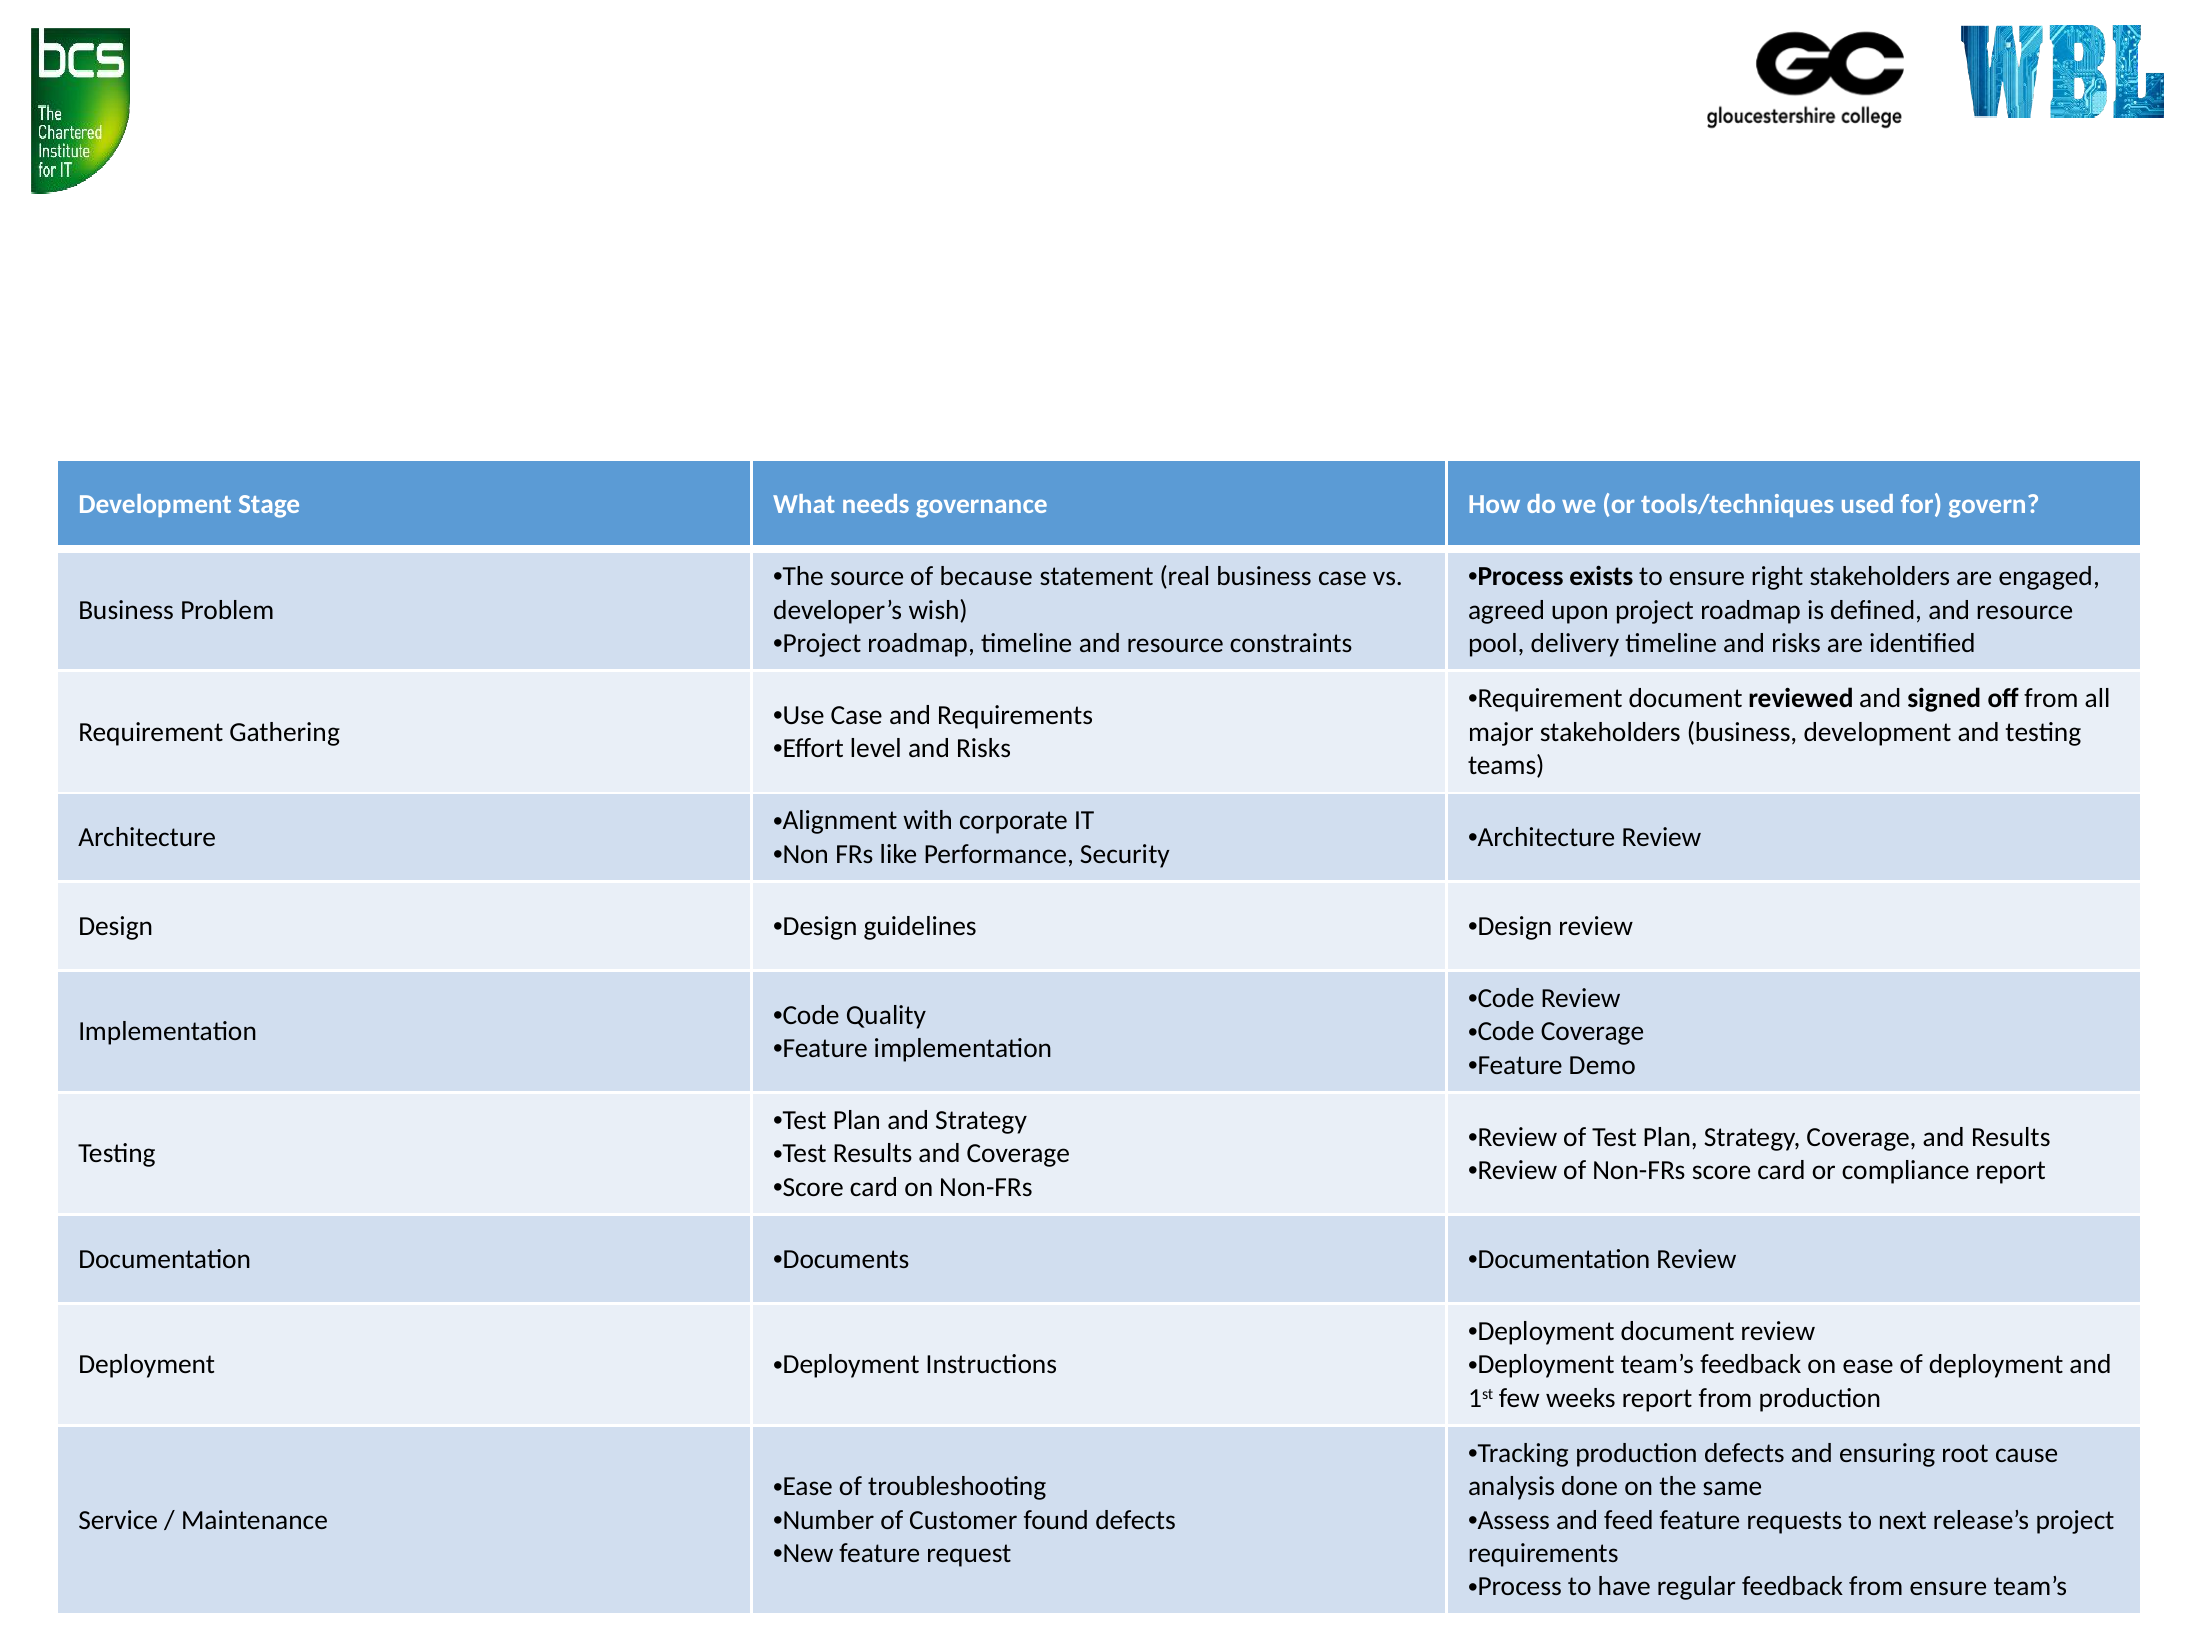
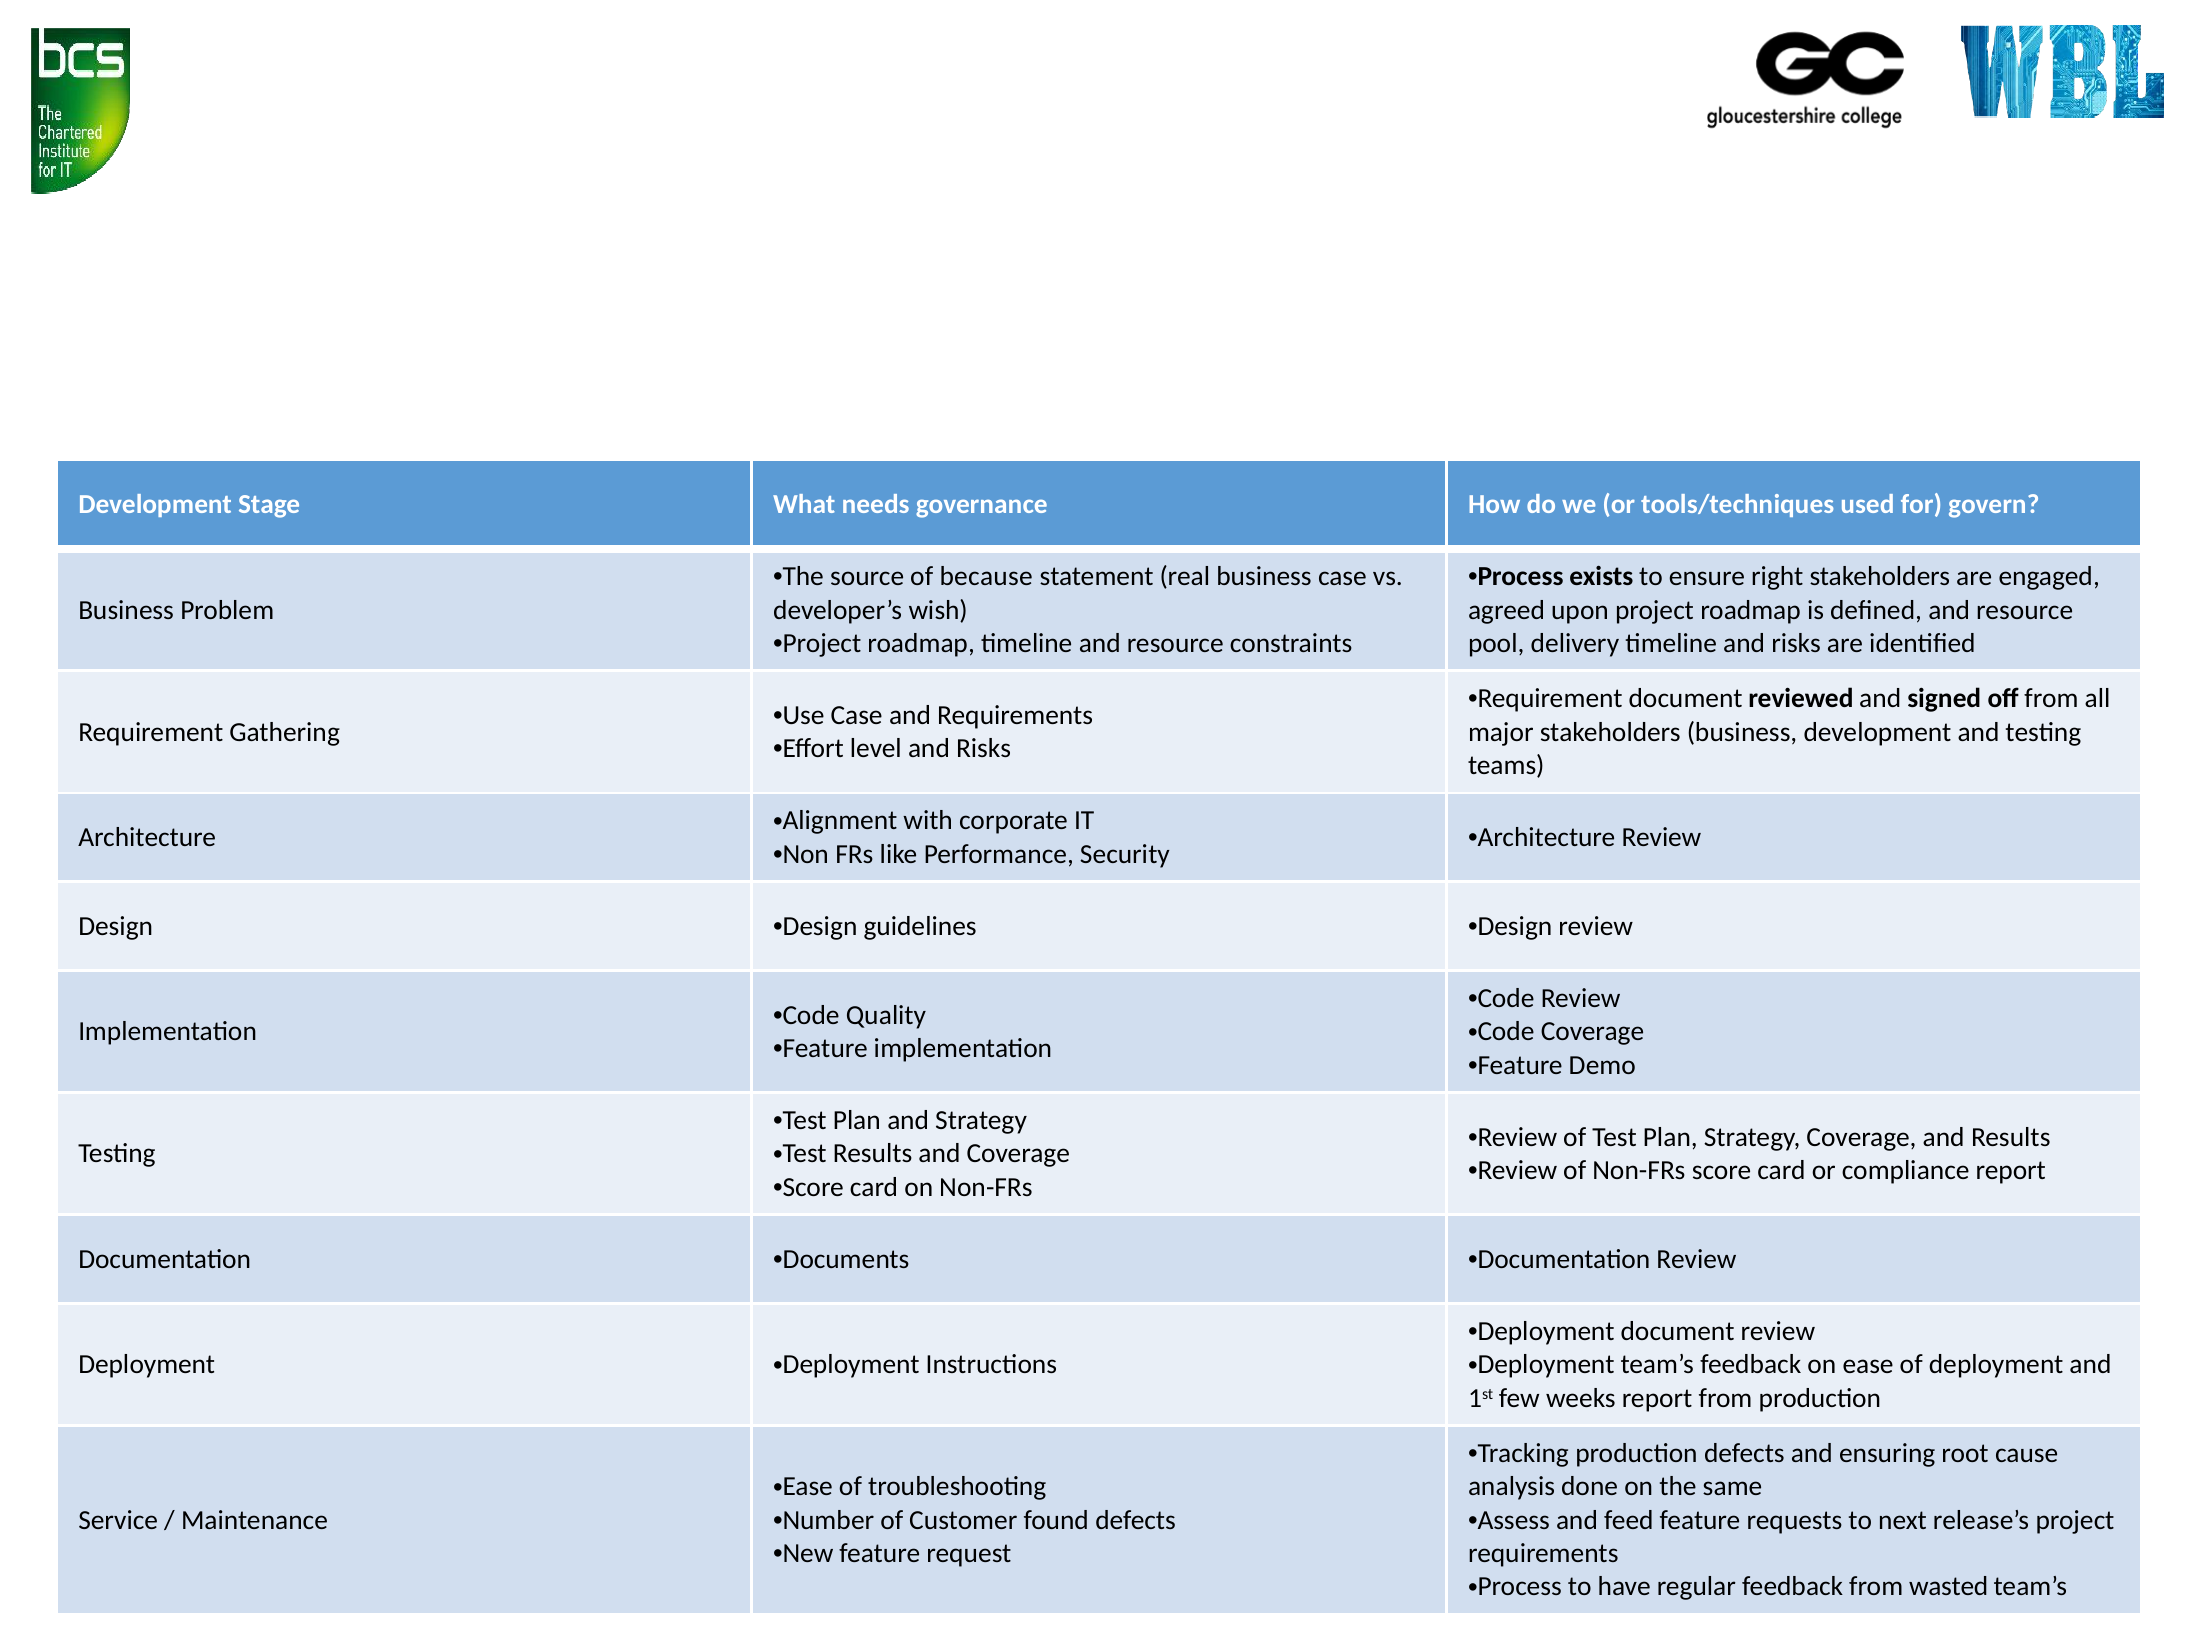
from ensure: ensure -> wasted
